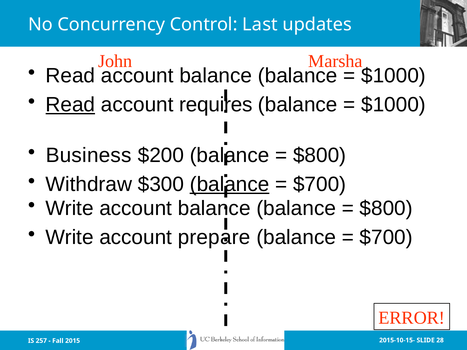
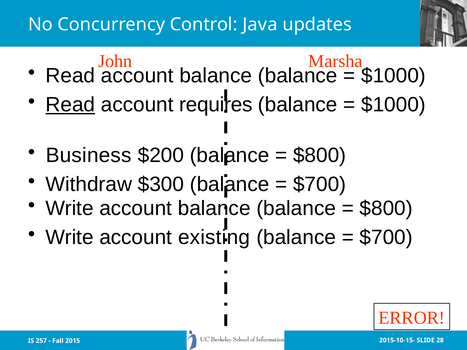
Last: Last -> Java
balance at (230, 184) underline: present -> none
prepare: prepare -> existing
